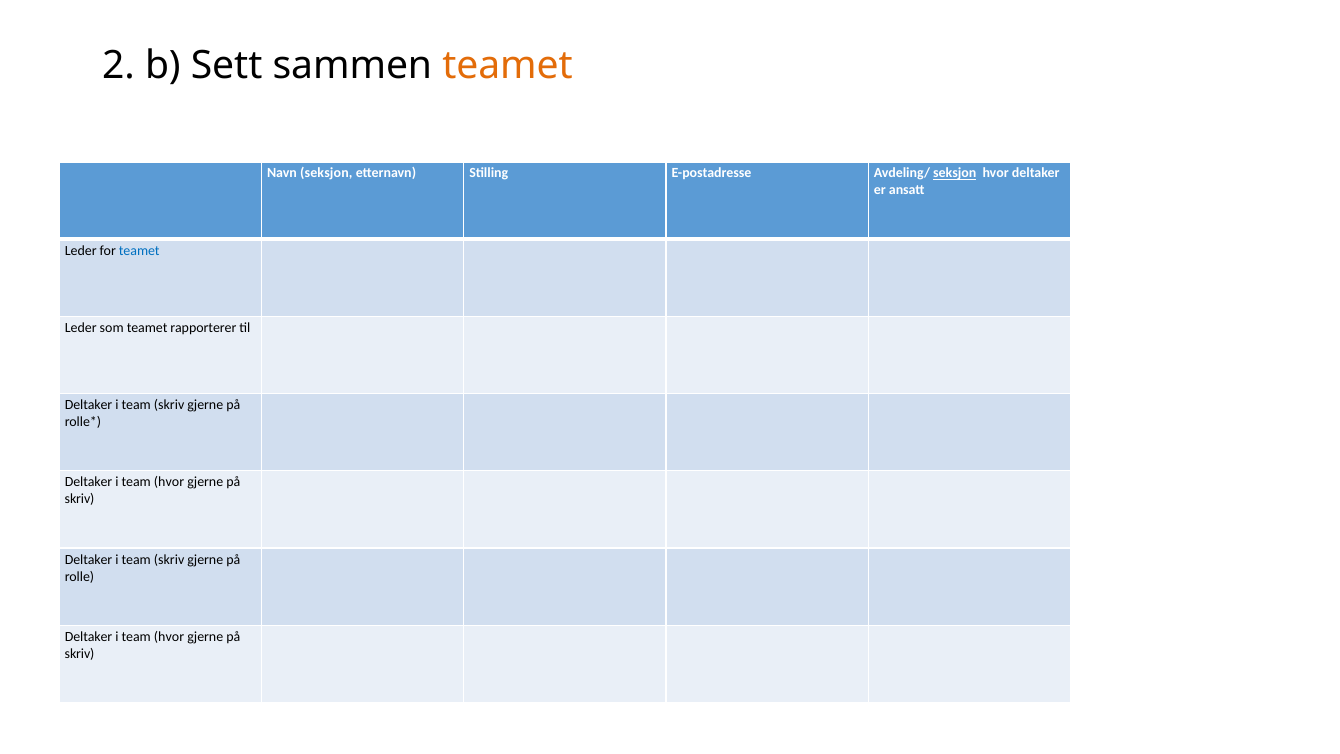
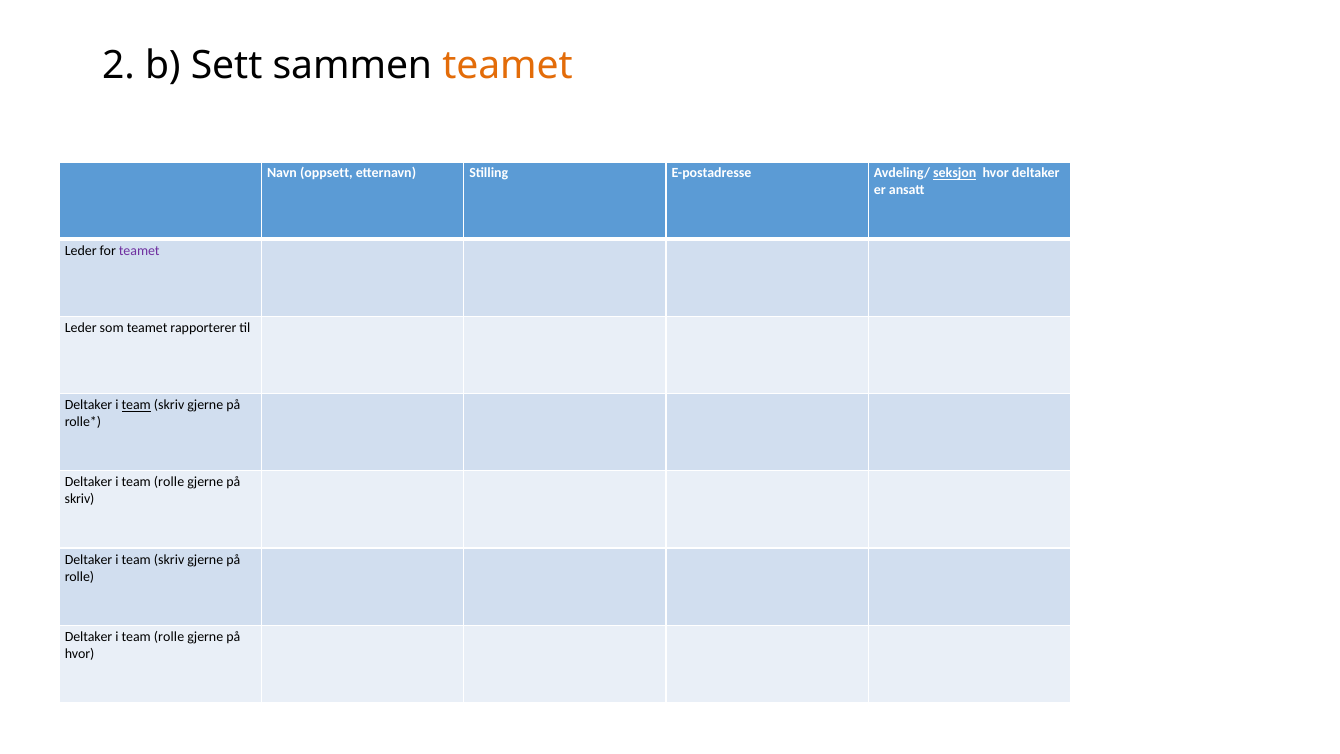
Navn seksjon: seksjon -> oppsett
teamet at (139, 251) colour: blue -> purple
team at (136, 405) underline: none -> present
hvor at (169, 482): hvor -> rolle
hvor at (169, 636): hvor -> rolle
skriv at (80, 653): skriv -> hvor
